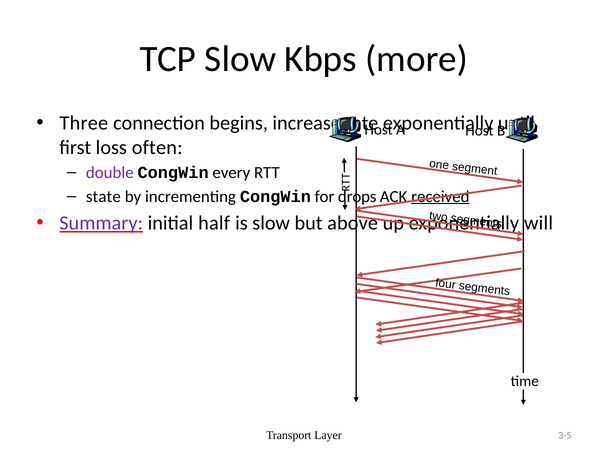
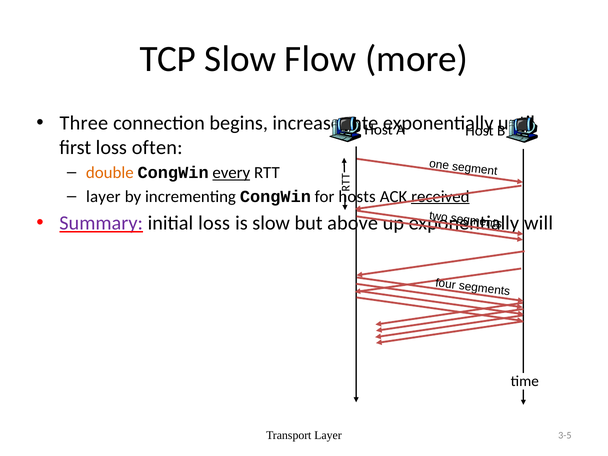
Kbps: Kbps -> Flow
double colour: purple -> orange
every underline: none -> present
state at (103, 196): state -> layer
drops: drops -> hosts
initial half: half -> loss
